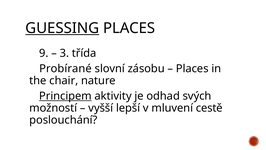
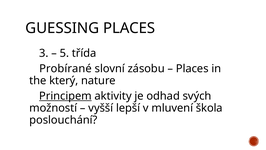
GUESSING underline: present -> none
9: 9 -> 3
3: 3 -> 5
chair: chair -> který
cestě: cestě -> škola
